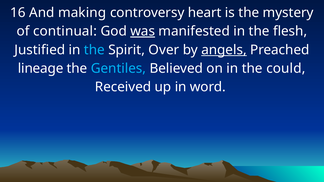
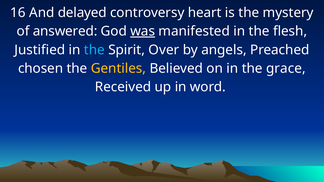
making: making -> delayed
continual: continual -> answered
angels underline: present -> none
lineage: lineage -> chosen
Gentiles colour: light blue -> yellow
could: could -> grace
